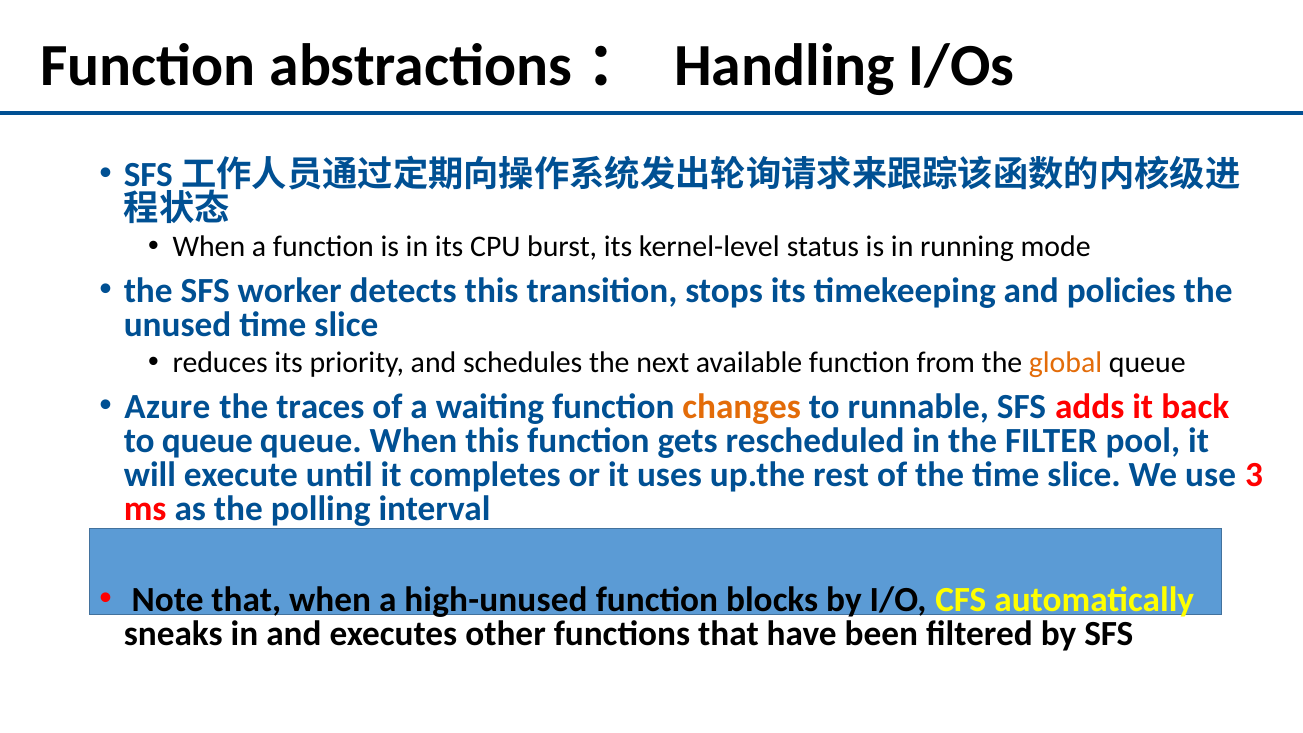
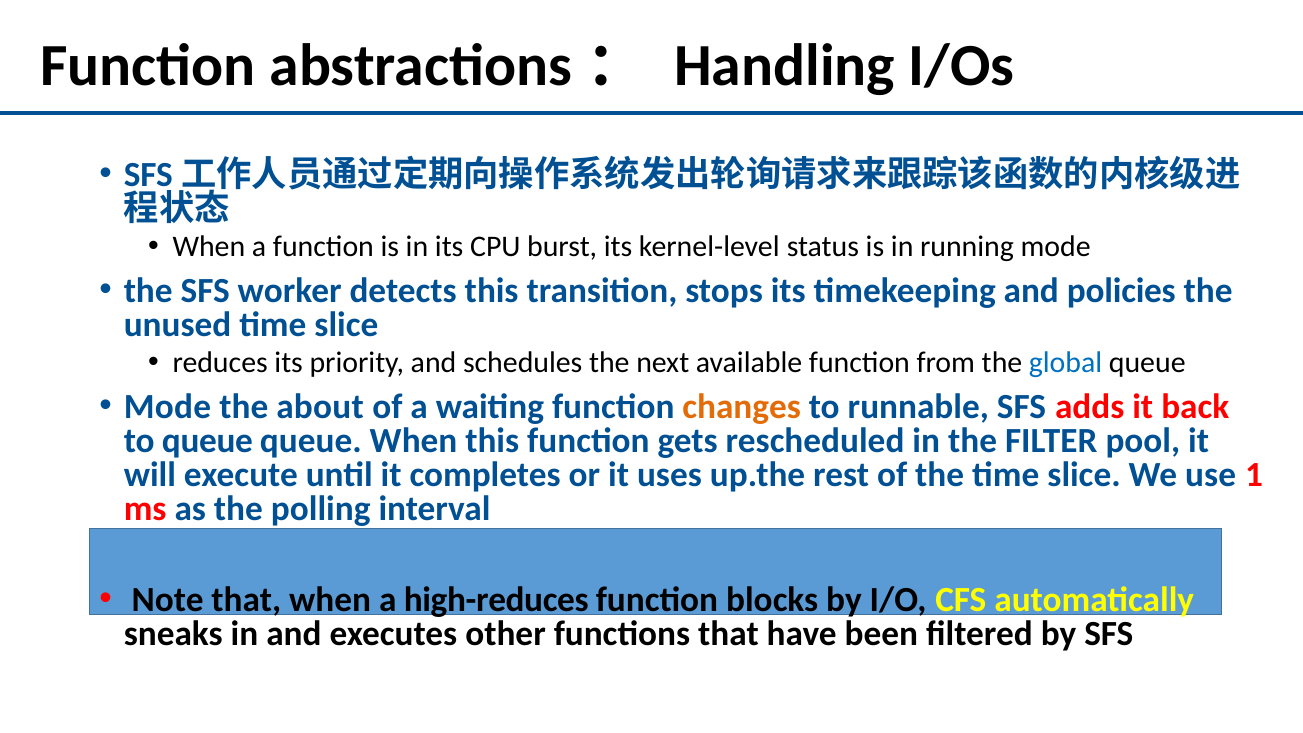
global colour: orange -> blue
Azure at (167, 406): Azure -> Mode
traces: traces -> about
3: 3 -> 1
high-unused: high-unused -> high-reduces
